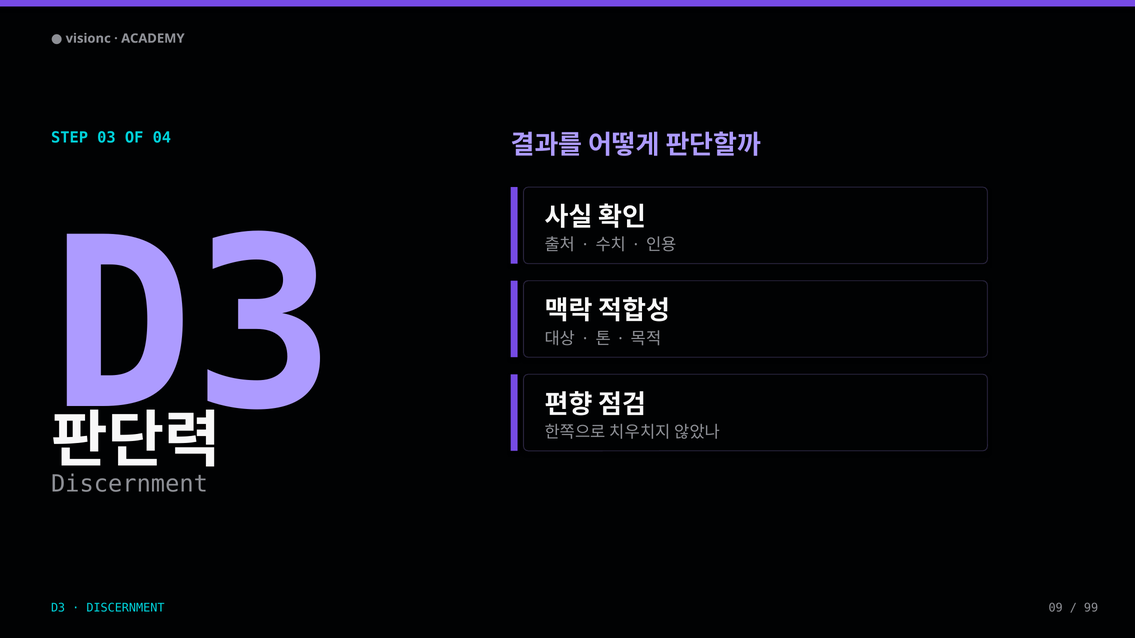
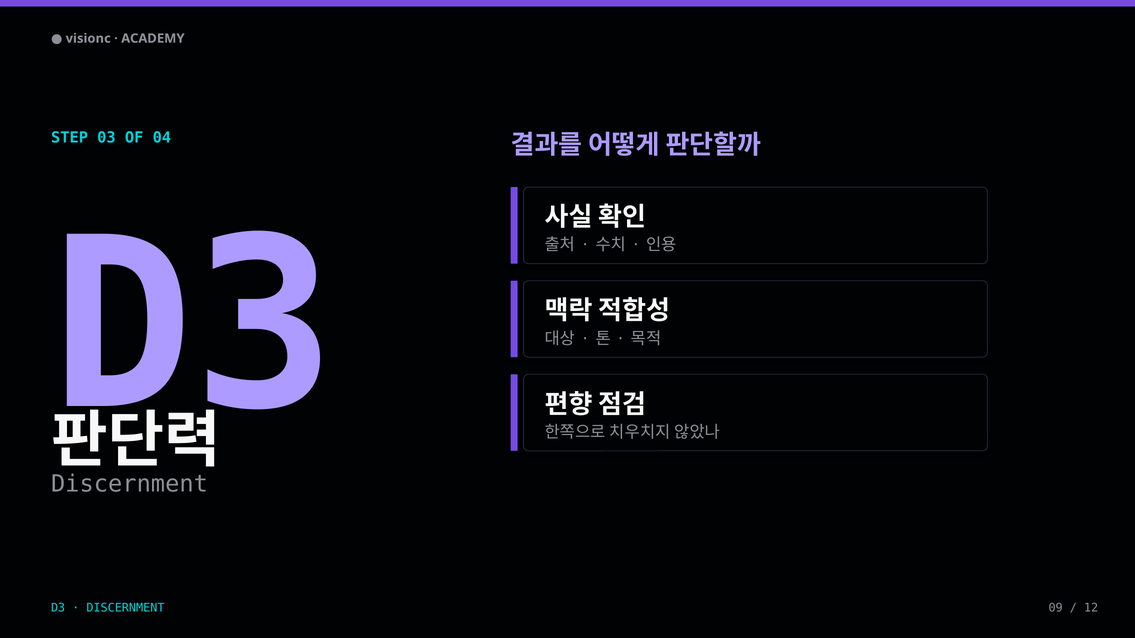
99: 99 -> 12
